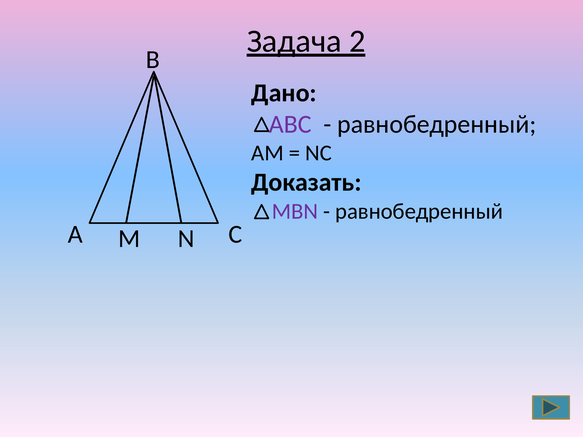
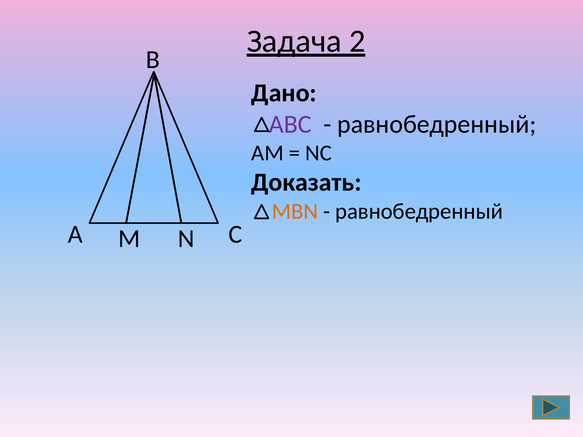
MBN colour: purple -> orange
